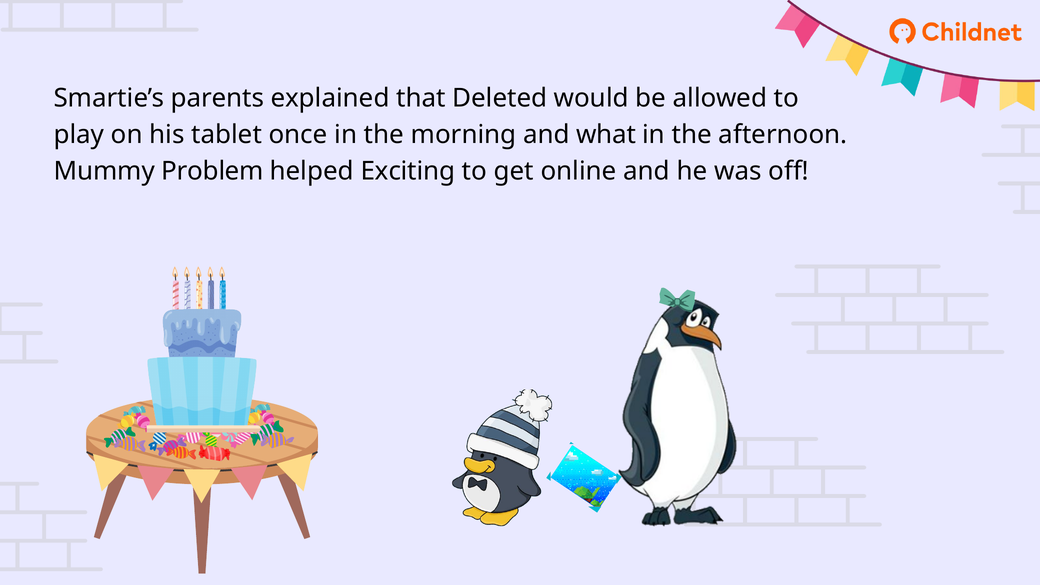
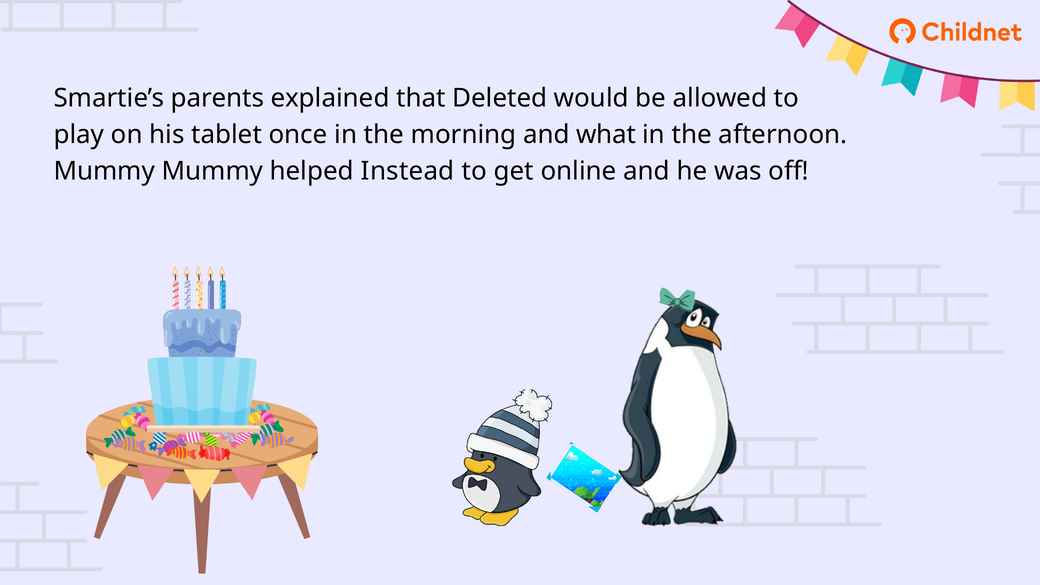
Mummy Problem: Problem -> Mummy
Exciting: Exciting -> Instead
